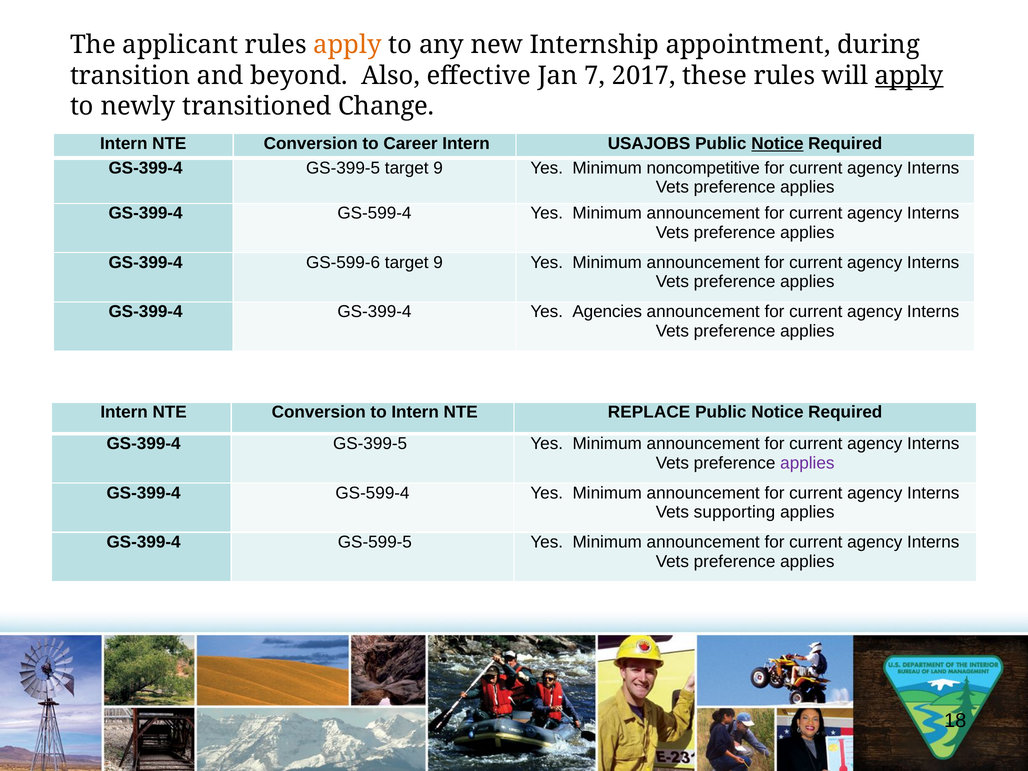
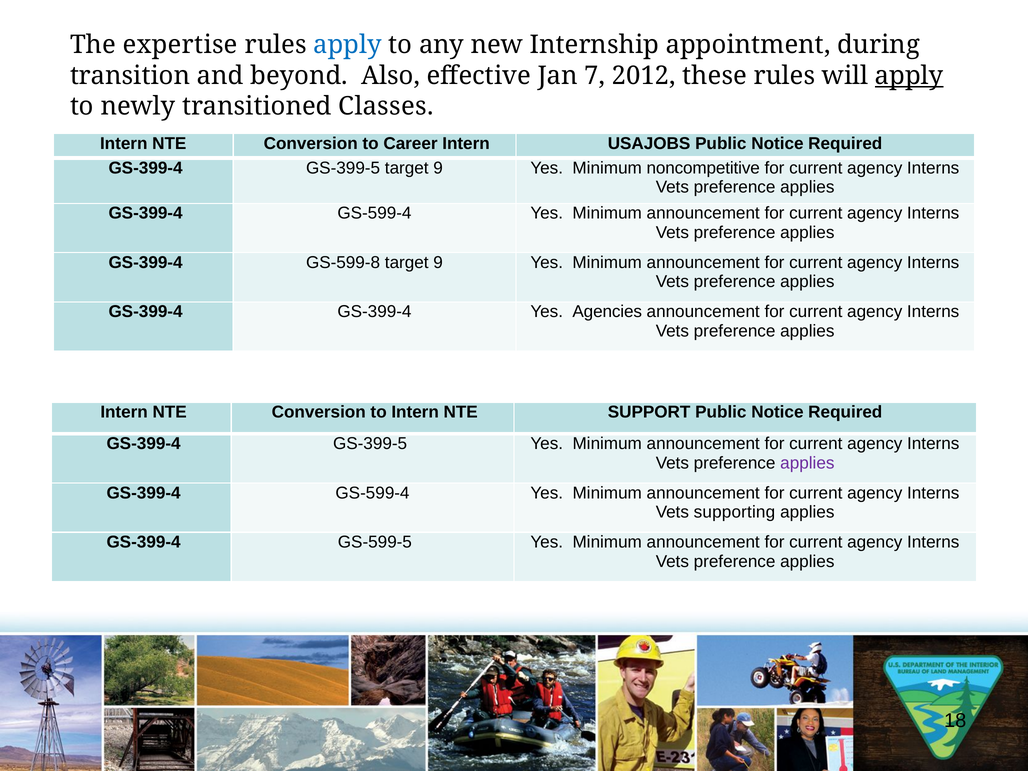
applicant: applicant -> expertise
apply at (347, 45) colour: orange -> blue
2017: 2017 -> 2012
Change: Change -> Classes
Notice at (777, 143) underline: present -> none
GS-599-6: GS-599-6 -> GS-599-8
REPLACE: REPLACE -> SUPPORT
